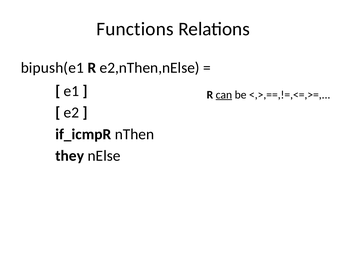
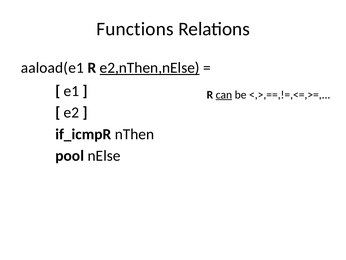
bipush(e1: bipush(e1 -> aaload(e1
e2,nThen,nElse underline: none -> present
they: they -> pool
